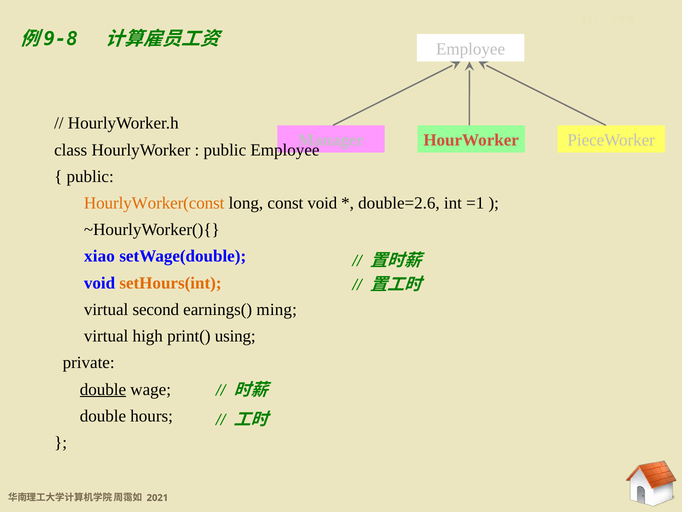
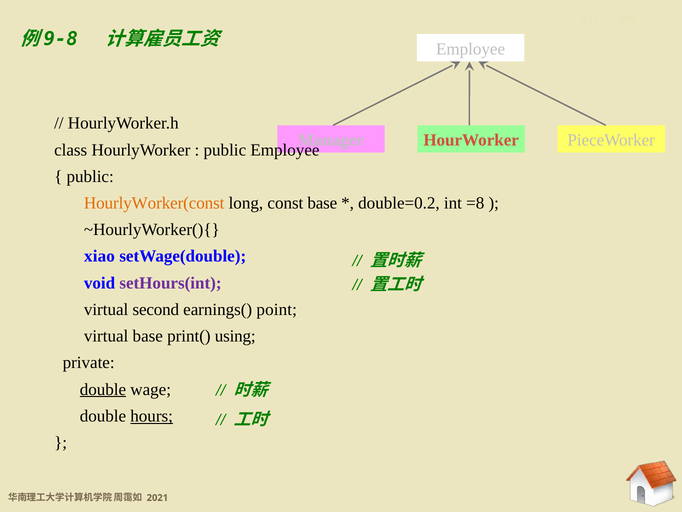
const void: void -> base
double=2.6: double=2.6 -> double=0.2
=1: =1 -> =8
setHours(int colour: orange -> purple
ming: ming -> point
virtual high: high -> base
hours underline: none -> present
